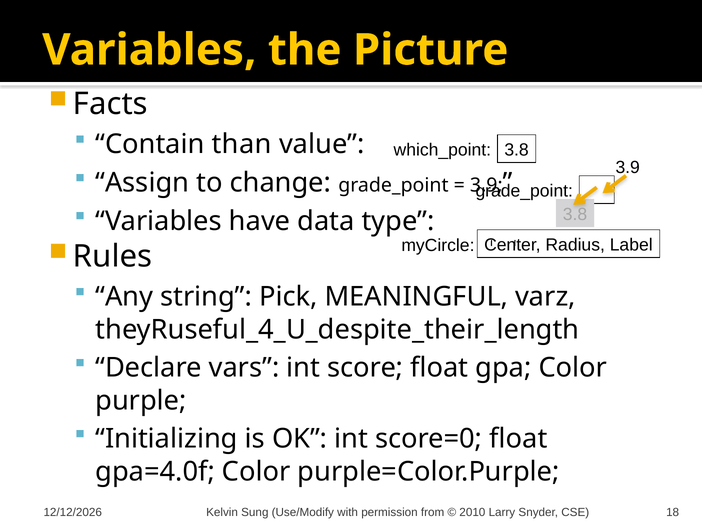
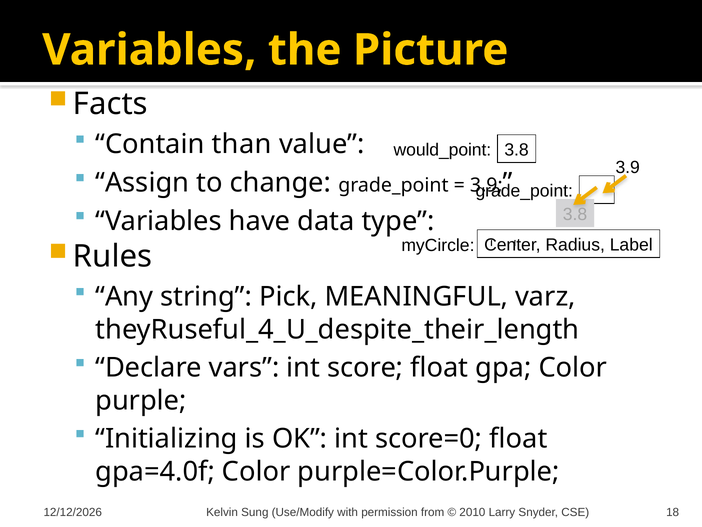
which_point: which_point -> would_point
